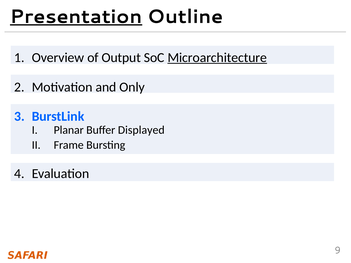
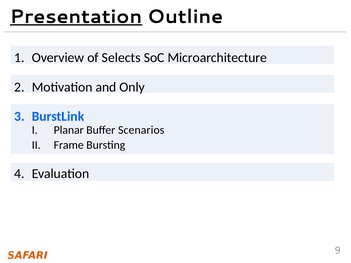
Output: Output -> Selects
Microarchitecture underline: present -> none
Displayed: Displayed -> Scenarios
